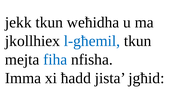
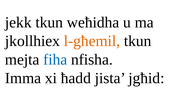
l-għemil colour: blue -> orange
